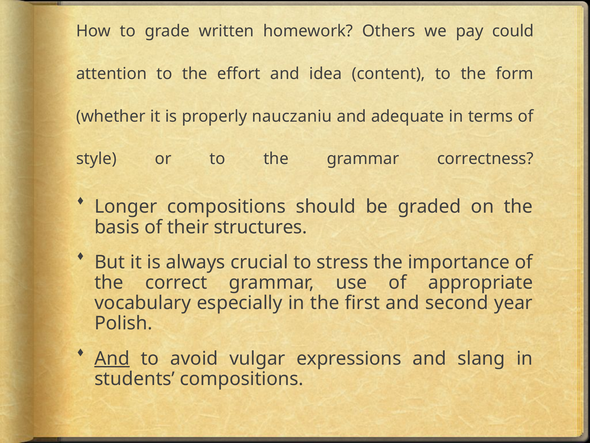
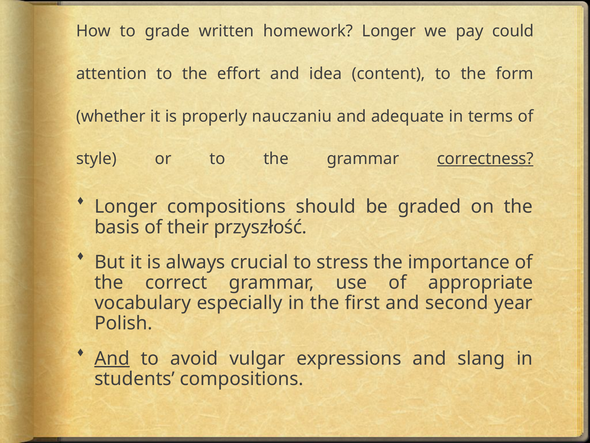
homework Others: Others -> Longer
correctness underline: none -> present
structures: structures -> przyszłość
